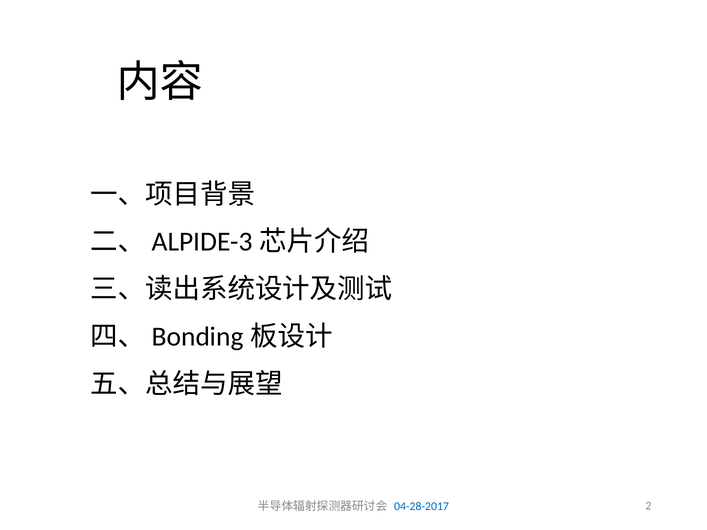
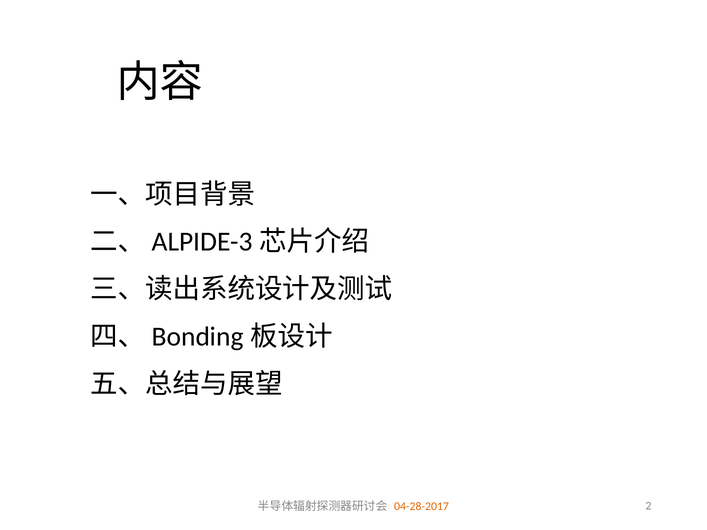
04-28-2017 colour: blue -> orange
